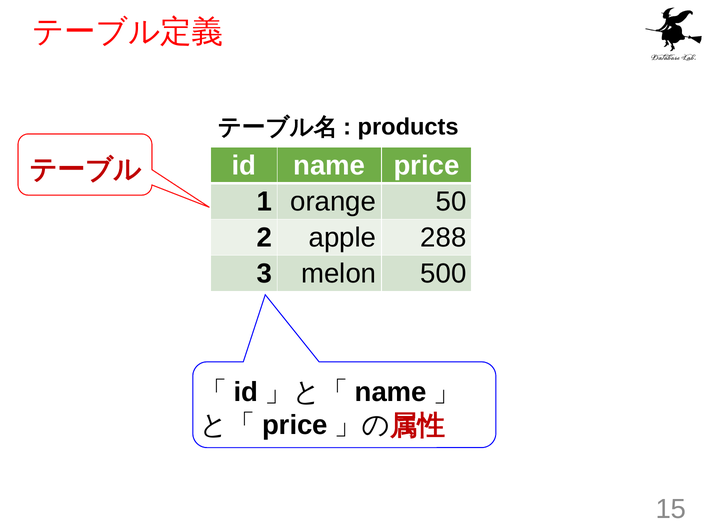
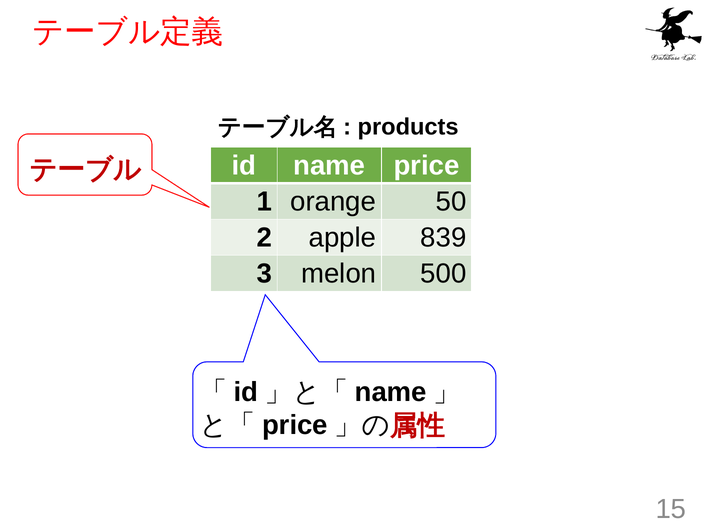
288: 288 -> 839
